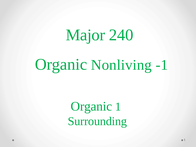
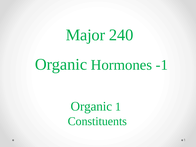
Nonliving: Nonliving -> Hormones
Surrounding: Surrounding -> Constituents
